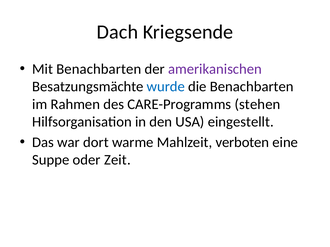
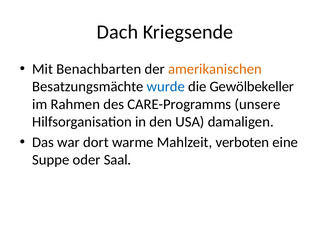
amerikanischen colour: purple -> orange
die Benachbarten: Benachbarten -> Gewölbekeller
stehen: stehen -> unsere
eingestellt: eingestellt -> damaligen
Zeit: Zeit -> Saal
